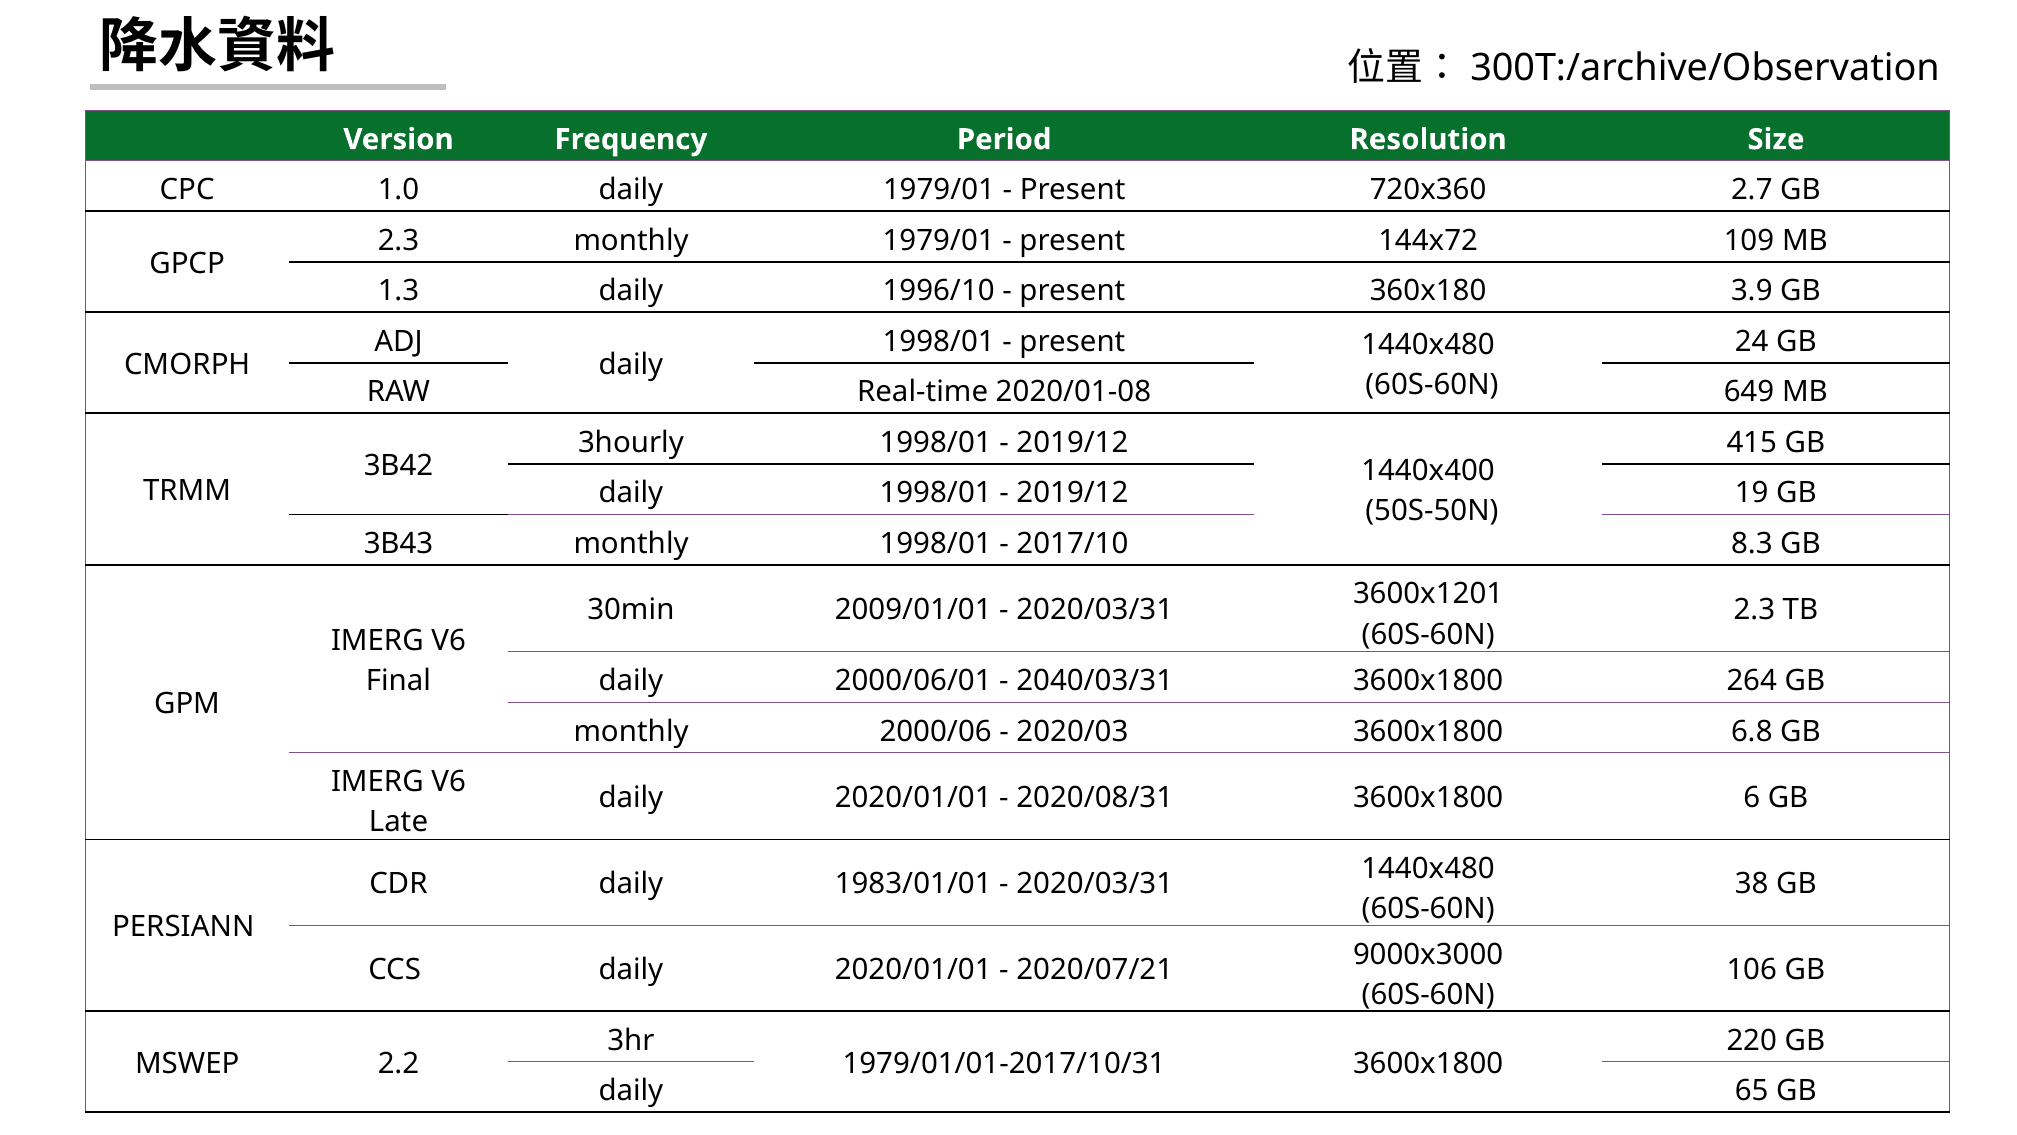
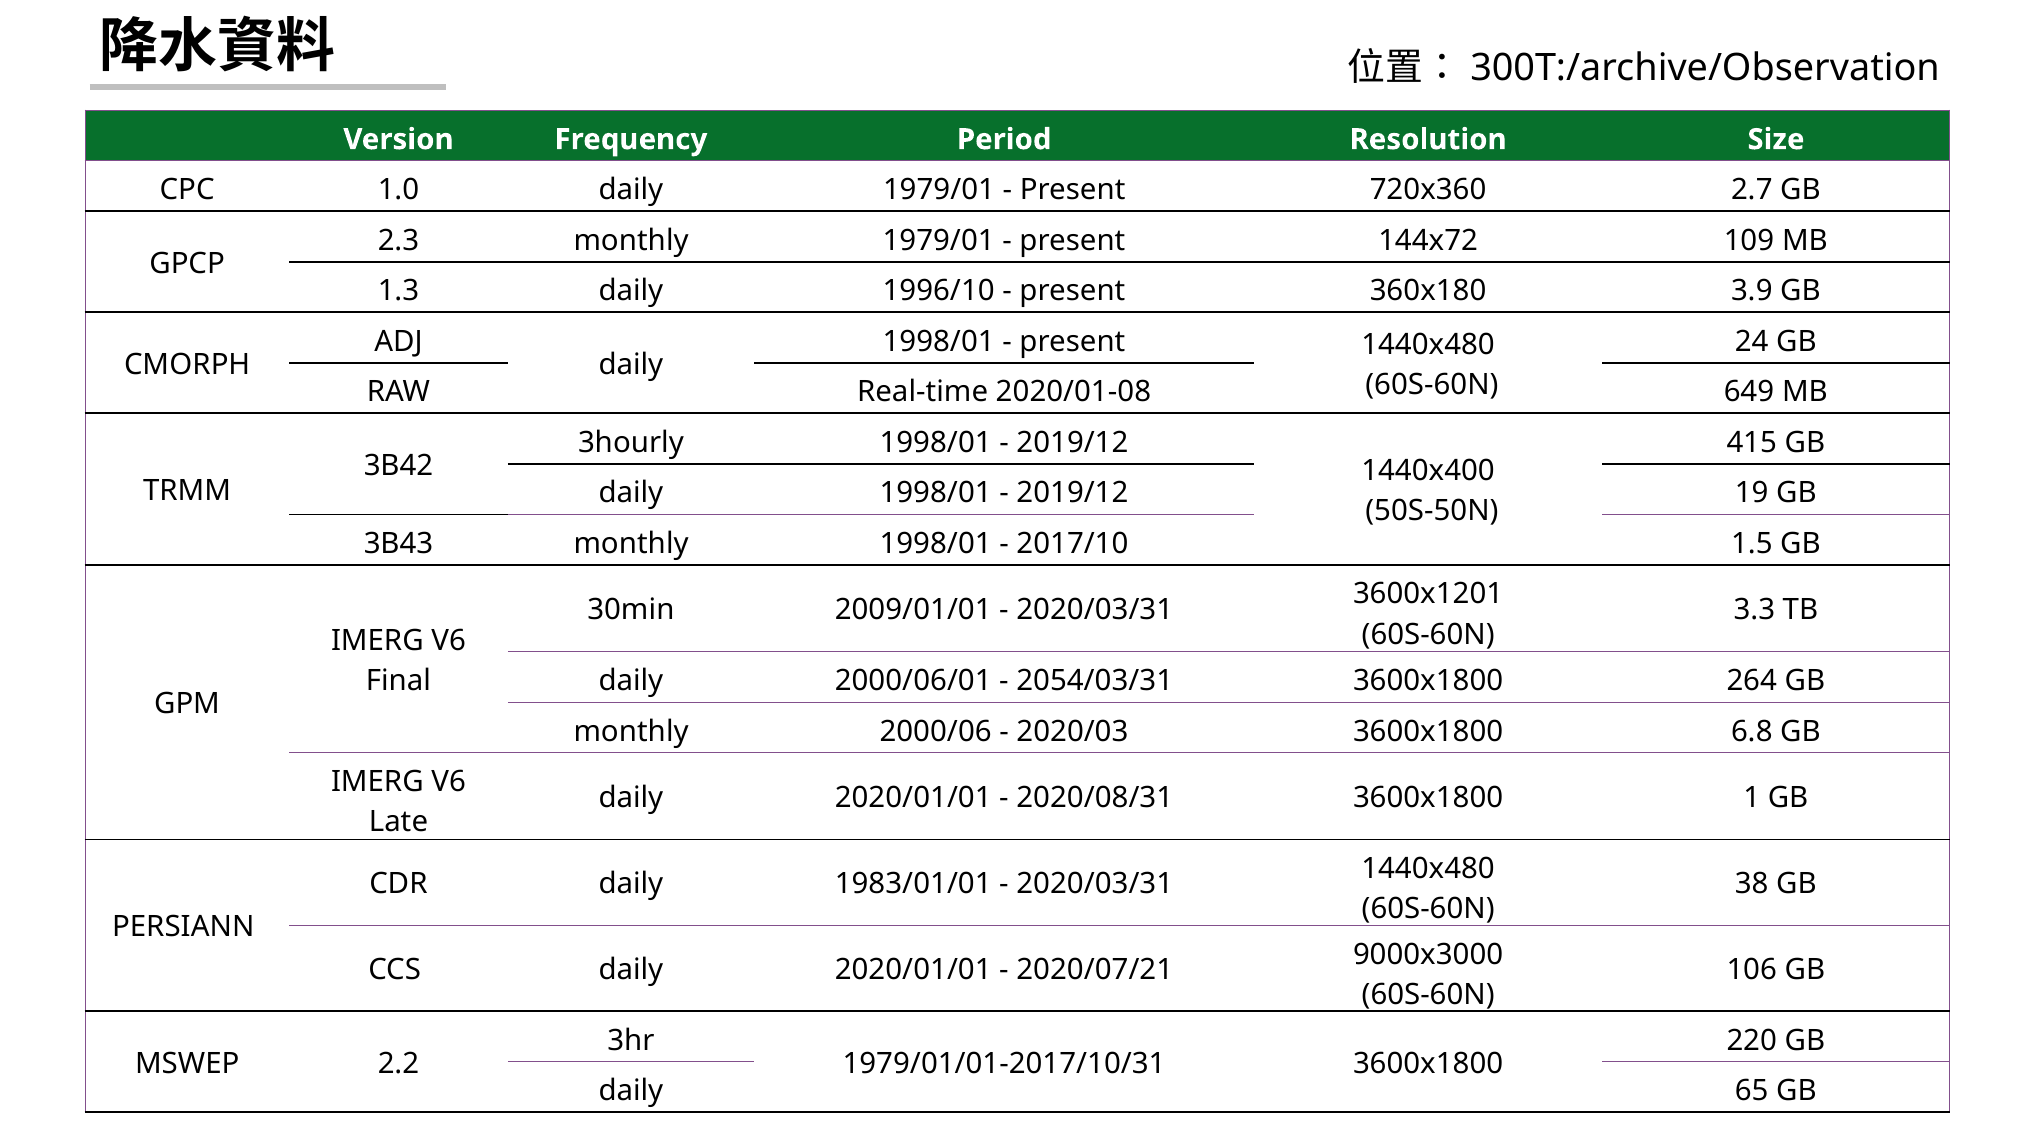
8.3: 8.3 -> 1.5
2.3 at (1754, 610): 2.3 -> 3.3
2040/03/31: 2040/03/31 -> 2054/03/31
6: 6 -> 1
